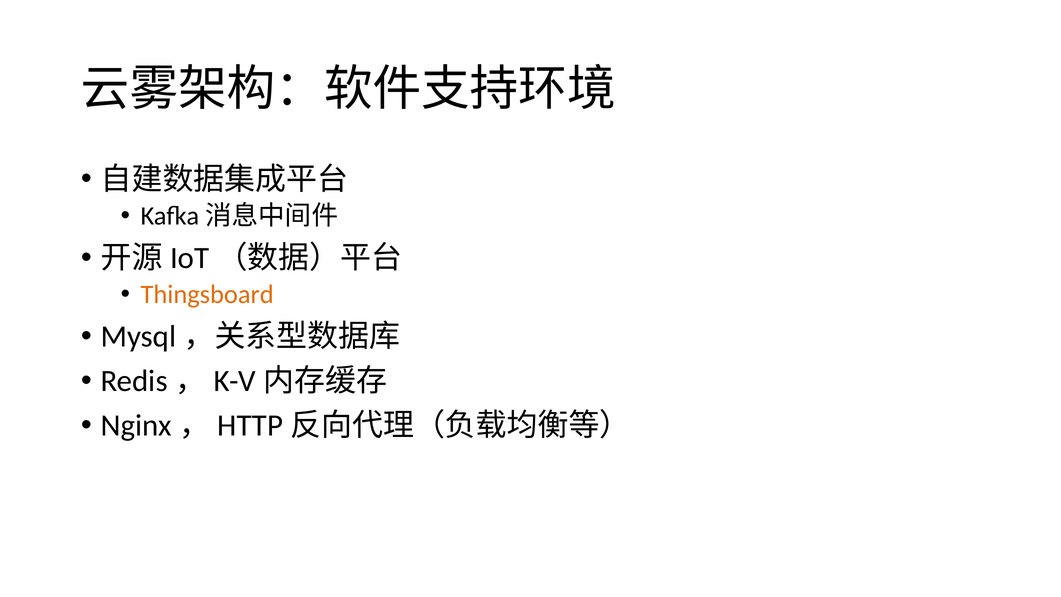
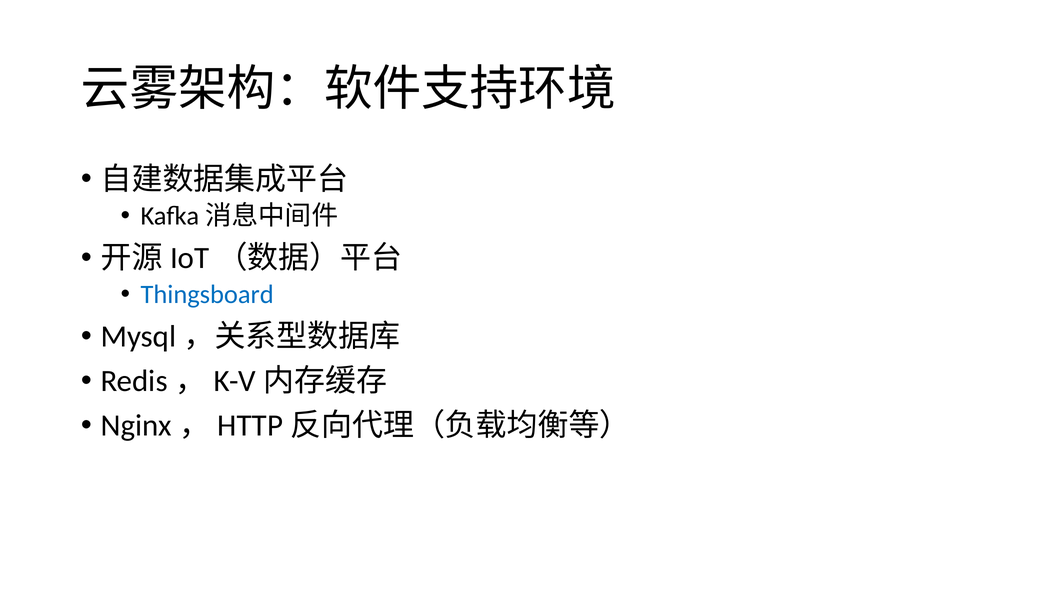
Thingsboard colour: orange -> blue
